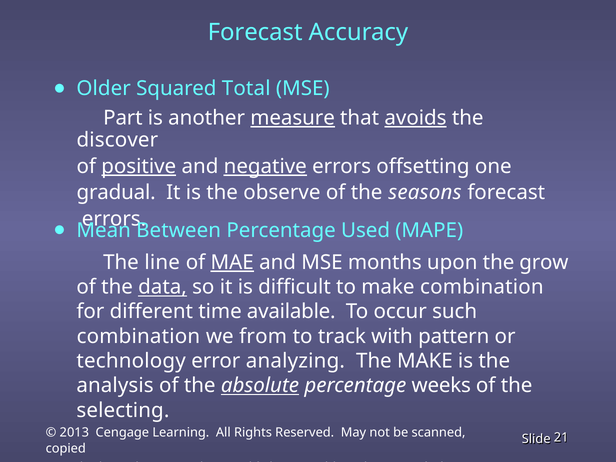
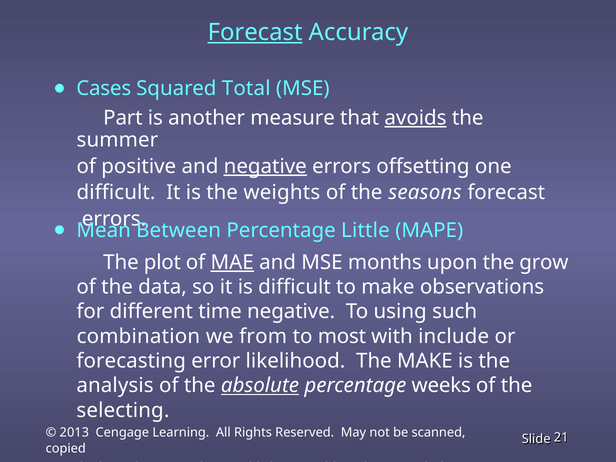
Forecast at (255, 32) underline: none -> present
Older: Older -> Cases
measure underline: present -> none
discover: discover -> summer
positive underline: present -> none
gradual at (116, 193): gradual -> difficult
observe: observe -> weights
Used: Used -> Little
line: line -> plot
data underline: present -> none
make combination: combination -> observations
time available: available -> negative
occur: occur -> using
track: track -> most
pattern: pattern -> include
technology: technology -> forecasting
analyzing: analyzing -> likelihood
